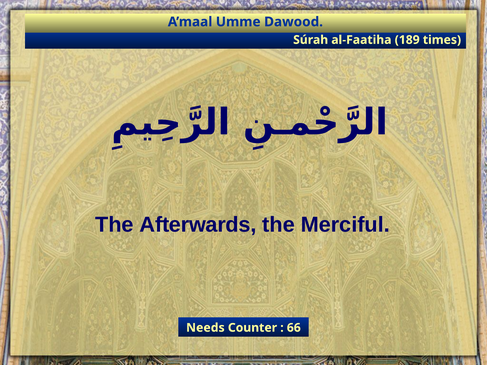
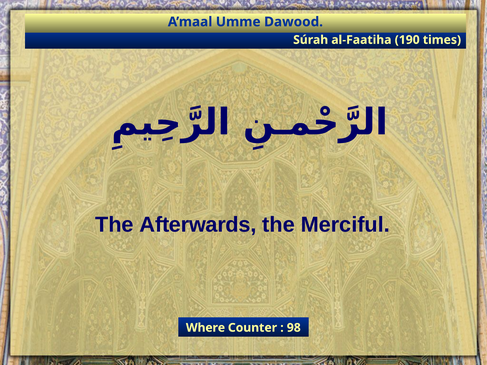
189: 189 -> 190
Needs: Needs -> Where
66: 66 -> 98
